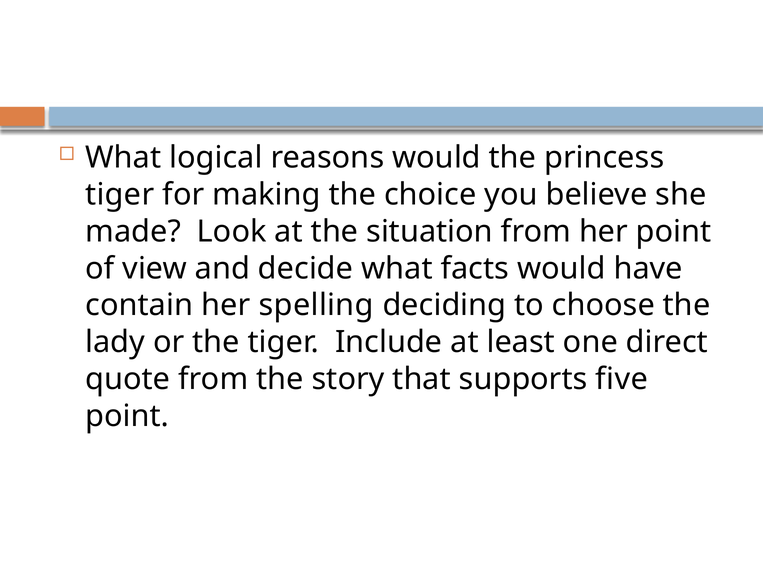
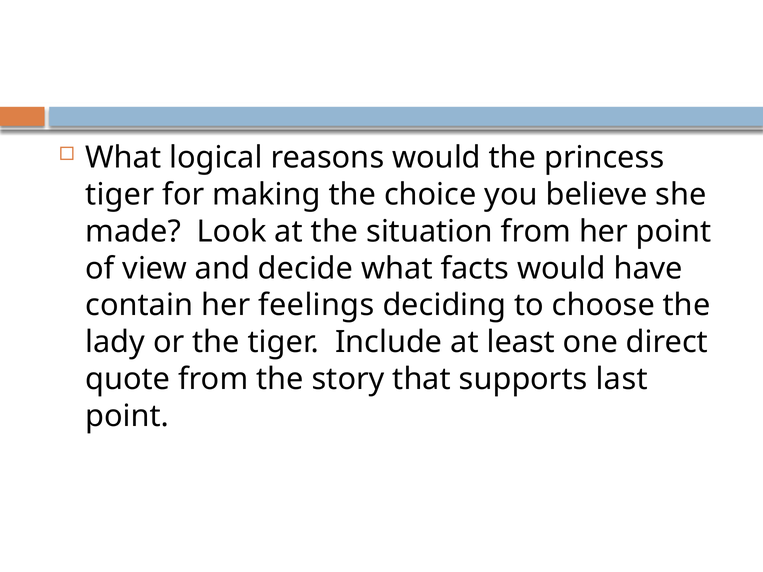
spelling: spelling -> feelings
five: five -> last
